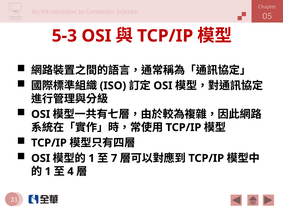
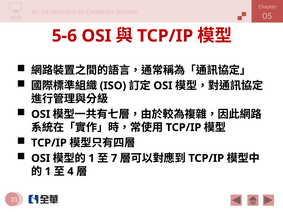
5-3: 5-3 -> 5-6
